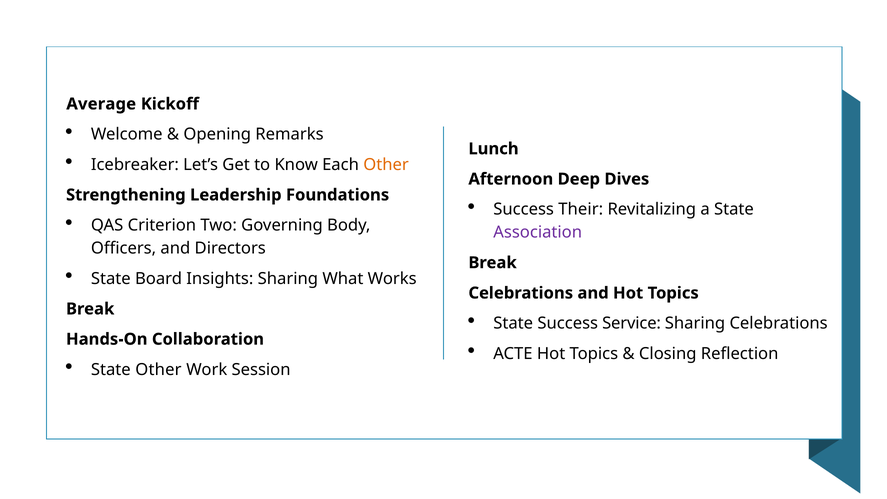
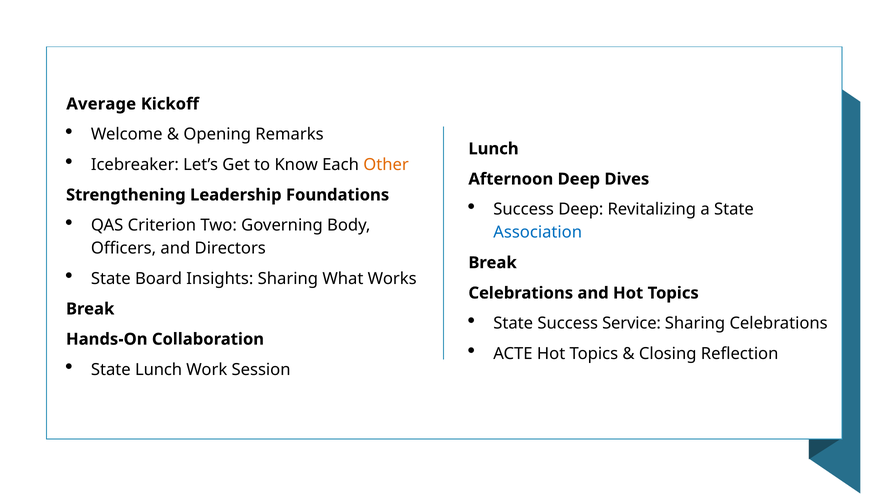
Success Their: Their -> Deep
Association colour: purple -> blue
State Other: Other -> Lunch
